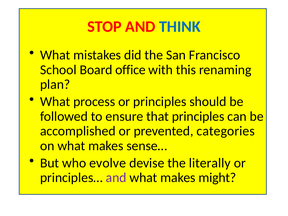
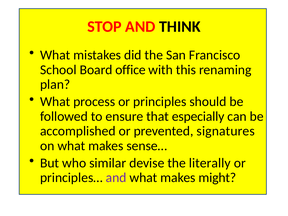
THINK colour: blue -> black
that principles: principles -> especially
categories: categories -> signatures
evolve: evolve -> similar
